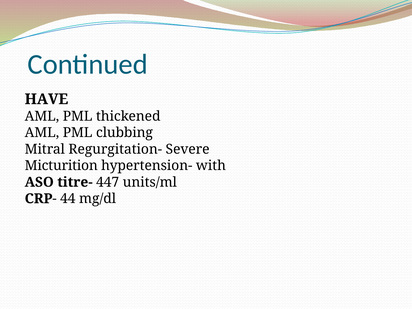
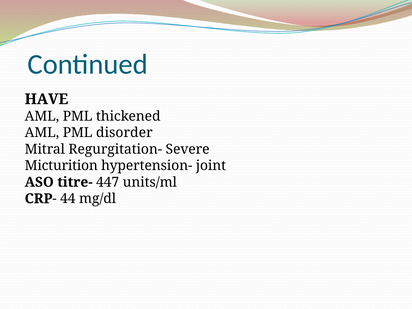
clubbing: clubbing -> disorder
with: with -> joint
